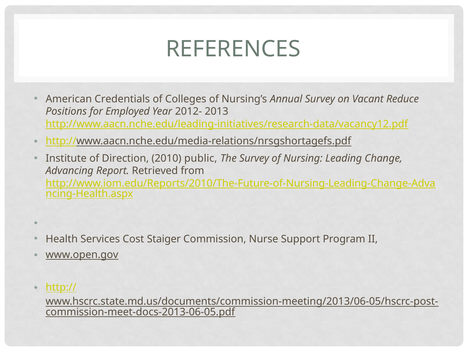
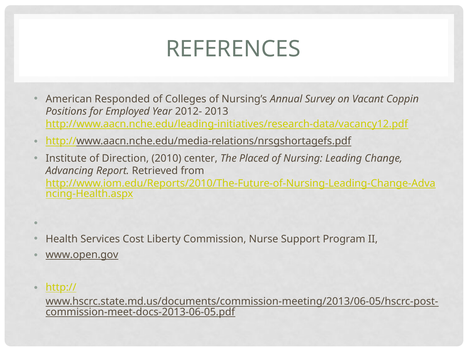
Credentials: Credentials -> Responded
Reduce: Reduce -> Coppin
public: public -> center
The Survey: Survey -> Placed
Staiger: Staiger -> Liberty
